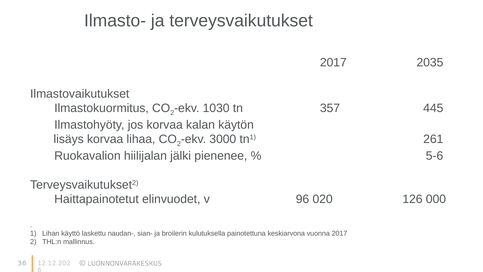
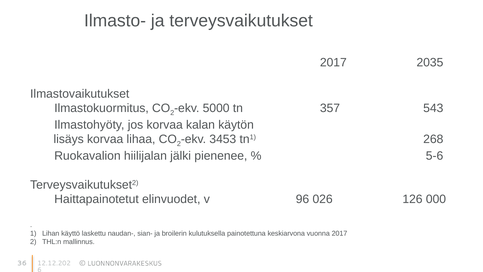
1030: 1030 -> 5000
445: 445 -> 543
3000: 3000 -> 3453
261: 261 -> 268
020: 020 -> 026
